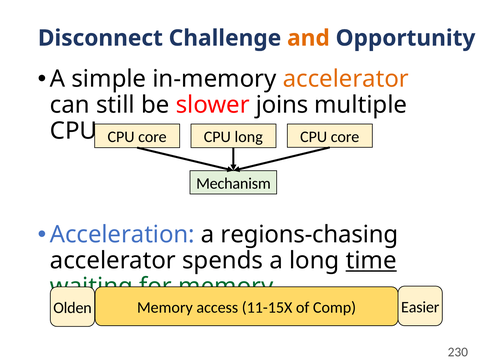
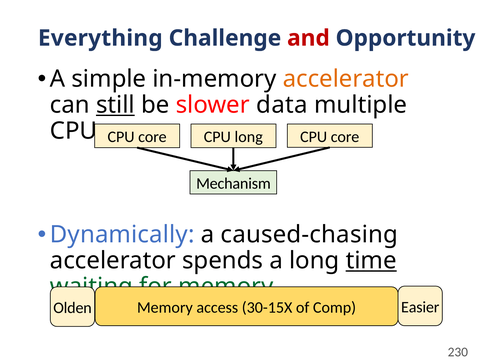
Disconnect: Disconnect -> Everything
and colour: orange -> red
still underline: none -> present
joins: joins -> data
Acceleration: Acceleration -> Dynamically
regions-chasing: regions-chasing -> caused-chasing
11-15X: 11-15X -> 30-15X
